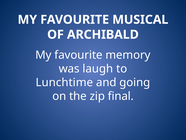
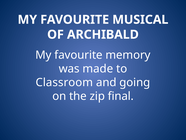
laugh: laugh -> made
Lunchtime: Lunchtime -> Classroom
